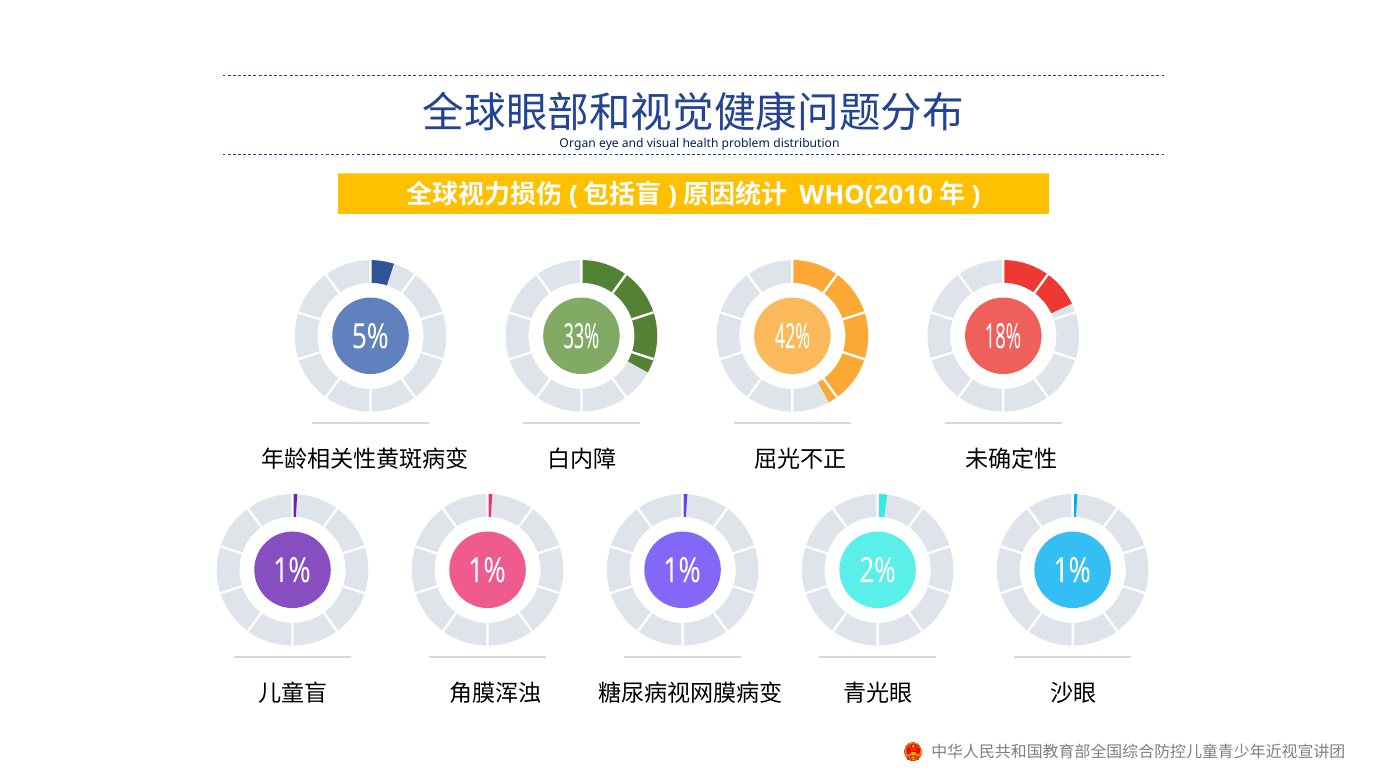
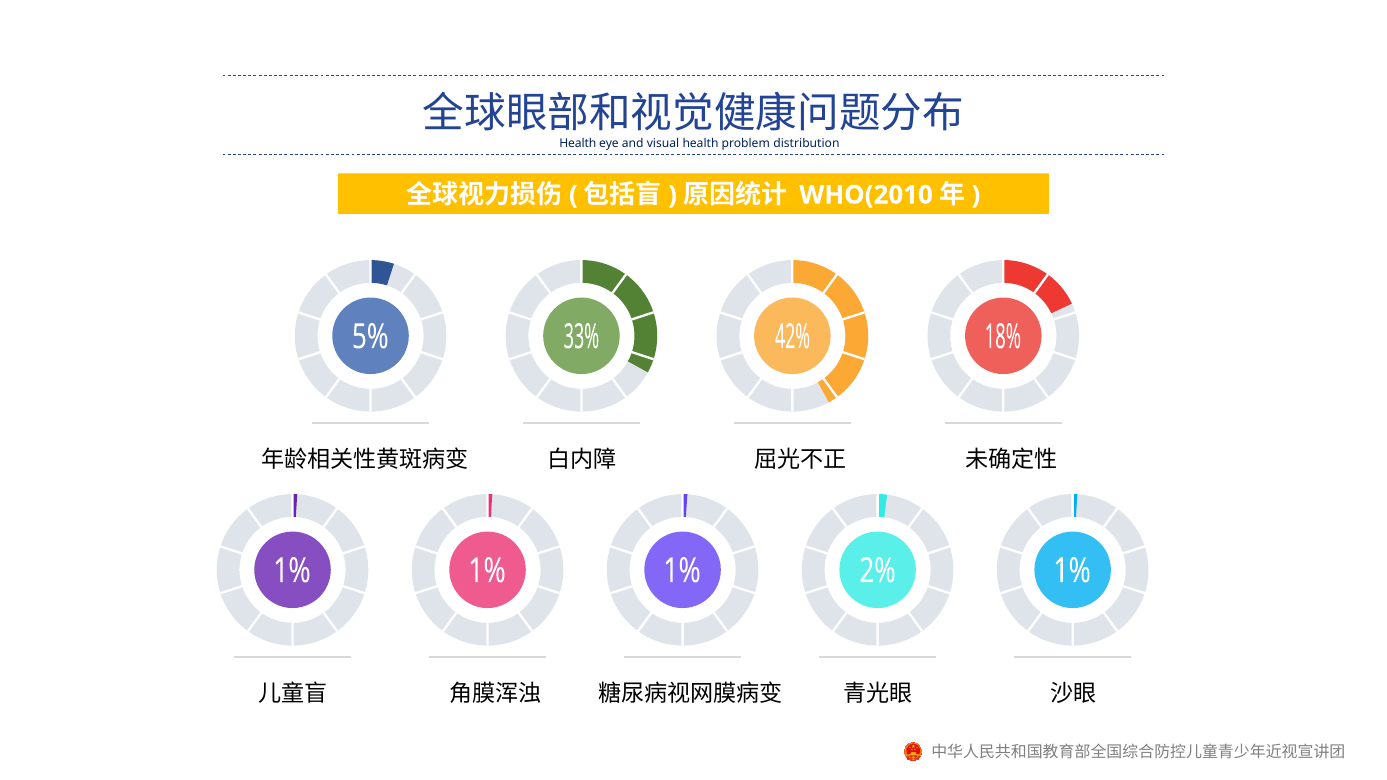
Organ at (578, 143): Organ -> Health
